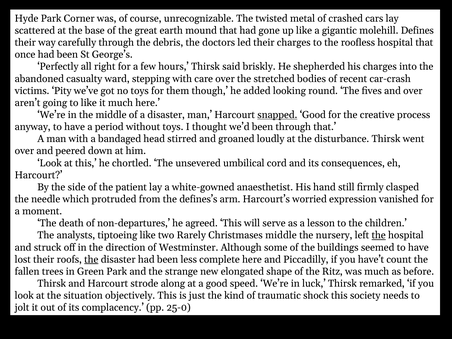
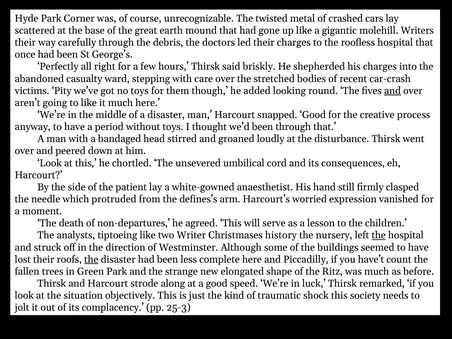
Defines: Defines -> Writers
and at (392, 91) underline: none -> present
snapped underline: present -> none
Rarely: Rarely -> Writer
Christmases middle: middle -> history
25-0: 25-0 -> 25-3
